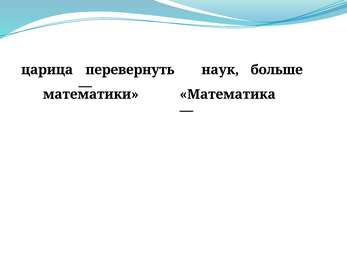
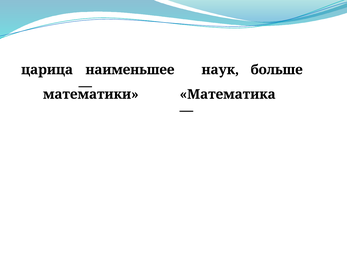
перевернуть: перевернуть -> наименьшее
